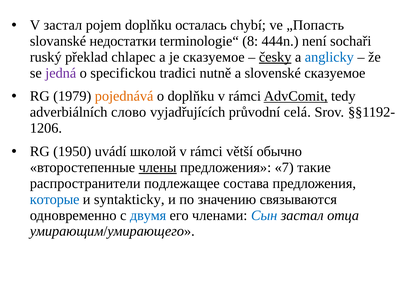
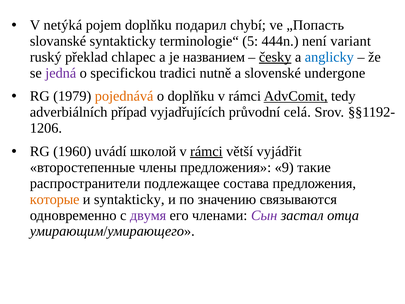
V застал: застал -> netýká
осталась: осталась -> подарил
slovanské недостатки: недостатки -> syntakticky
8: 8 -> 5
sochaři: sochaři -> variant
je сказуемое: сказуемое -> названием
slovenské сказуемое: сказуемое -> undergone
слово: слово -> případ
1950: 1950 -> 1960
rámci at (206, 151) underline: none -> present
обычно: обычно -> vyjádřit
члены underline: present -> none
7: 7 -> 9
которые colour: blue -> orange
двумя colour: blue -> purple
Сын colour: blue -> purple
